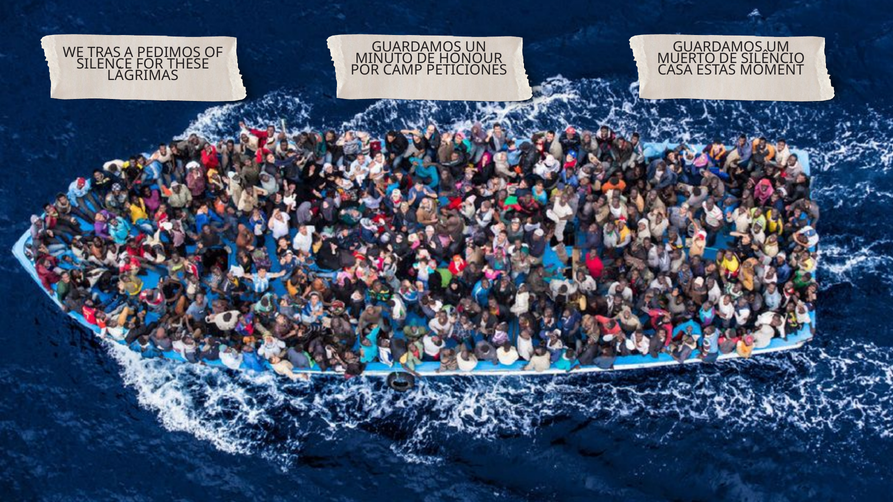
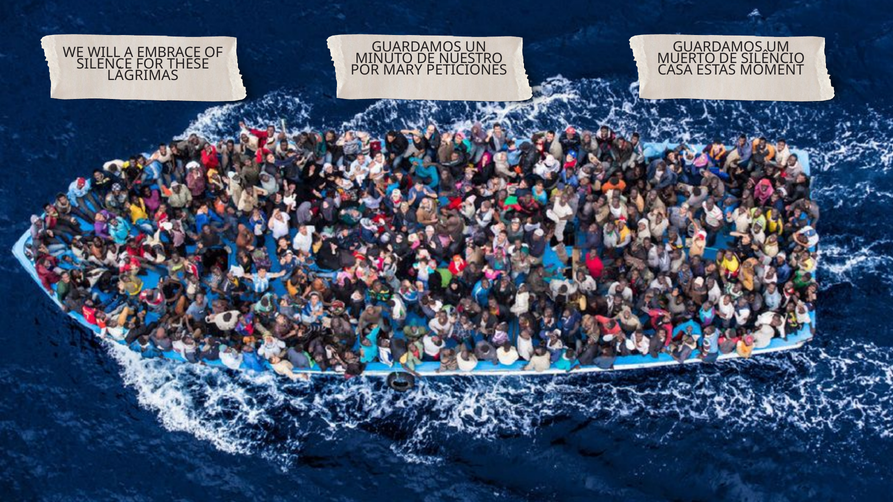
TRAS: TRAS -> WILL
PEDIMOS: PEDIMOS -> EMBRACE
HONOUR: HONOUR -> NUESTRO
CAMP: CAMP -> MARY
